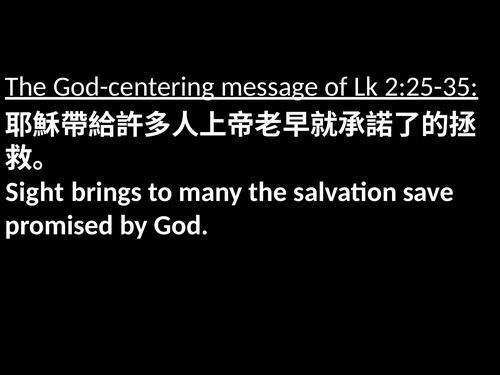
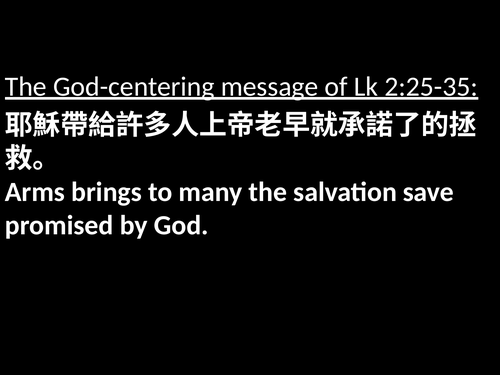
Sight: Sight -> Arms
